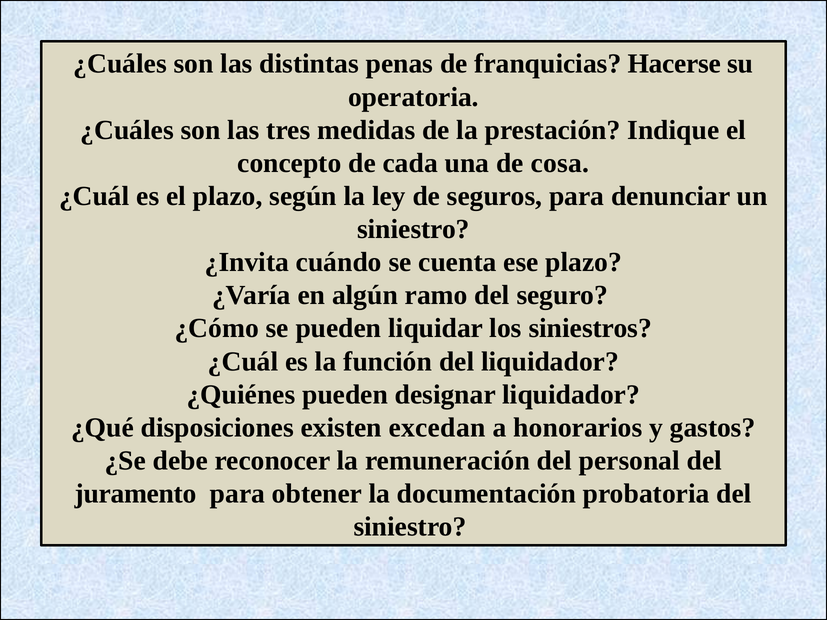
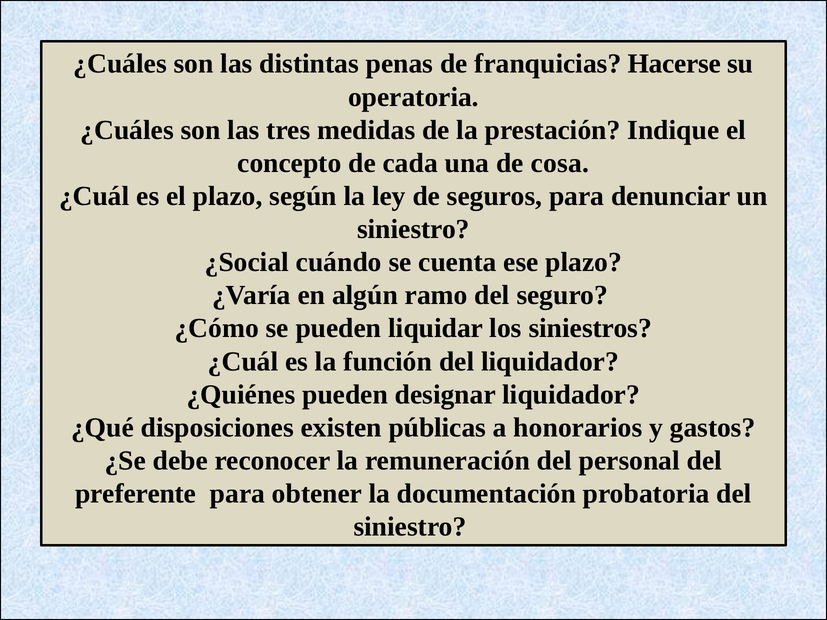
¿Invita: ¿Invita -> ¿Social
excedan: excedan -> públicas
juramento: juramento -> preferente
